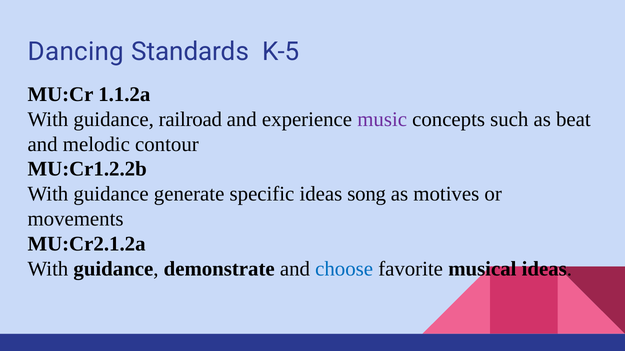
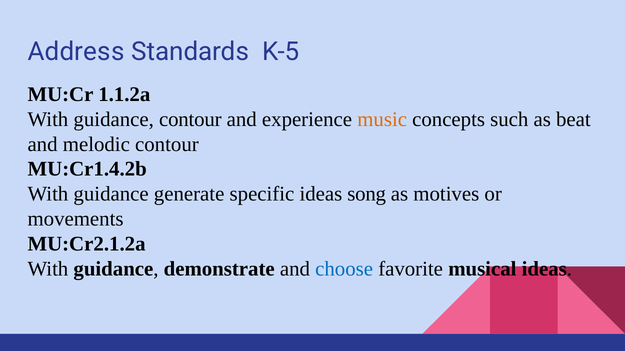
Dancing: Dancing -> Address
guidance railroad: railroad -> contour
music colour: purple -> orange
MU:Cr1.2.2b: MU:Cr1.2.2b -> MU:Cr1.4.2b
